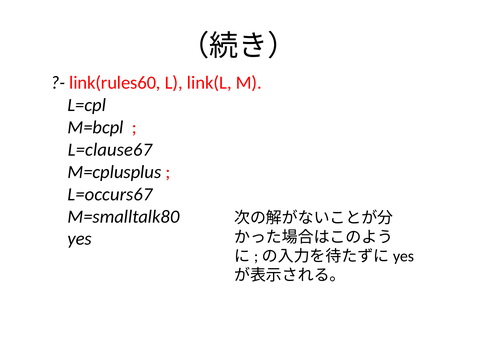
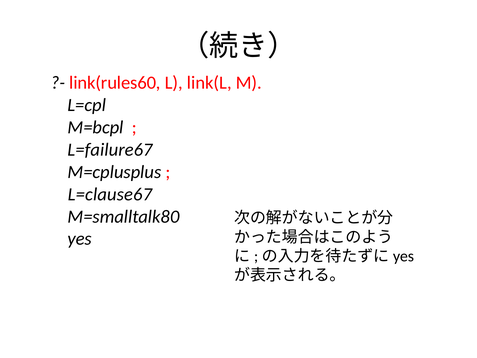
L=clause67: L=clause67 -> L=failure67
L=occurs67: L=occurs67 -> L=clause67
